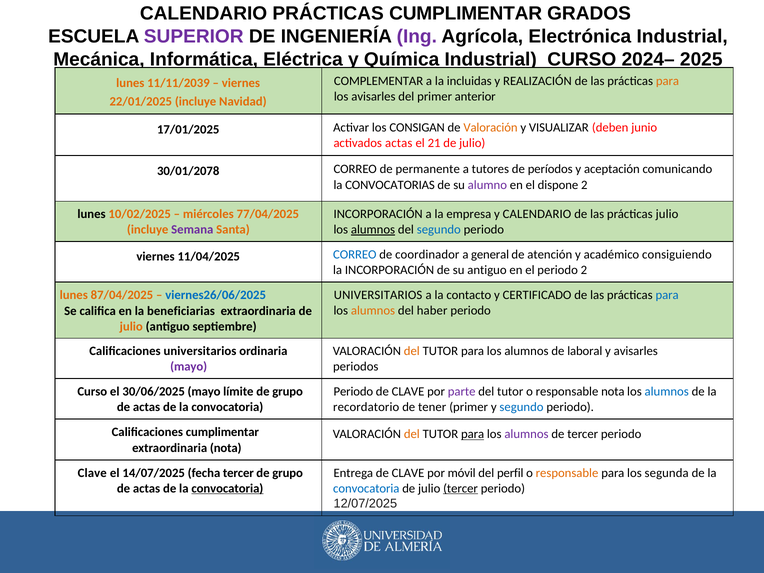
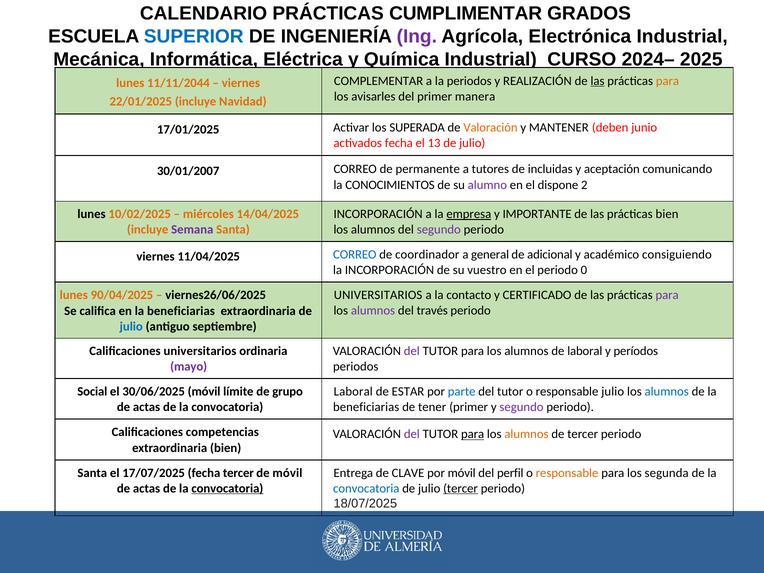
SUPERIOR colour: purple -> blue
la incluidas: incluidas -> periodos
las at (598, 81) underline: none -> present
11/11/2039: 11/11/2039 -> 11/11/2044
anterior: anterior -> manera
CONSIGAN: CONSIGAN -> SUPERADA
VISUALIZAR: VISUALIZAR -> MANTENER
activados actas: actas -> fecha
21: 21 -> 13
30/01/2078: 30/01/2078 -> 30/01/2007
períodos: períodos -> incluidas
CONVOCATORIAS: CONVOCATORIAS -> CONOCIMIENTOS
77/04/2025: 77/04/2025 -> 14/04/2025
empresa underline: none -> present
y CALENDARIO: CALENDARIO -> IMPORTANTE
prácticas julio: julio -> bien
alumnos at (373, 230) underline: present -> none
segundo at (439, 230) colour: blue -> purple
atención: atención -> adicional
su antiguo: antiguo -> vuestro
periodo 2: 2 -> 0
87/04/2025: 87/04/2025 -> 90/04/2025
viernes26/06/2025 colour: blue -> black
para at (667, 295) colour: blue -> purple
alumnos at (373, 310) colour: orange -> purple
haber: haber -> través
julio at (131, 326) colour: orange -> blue
del at (412, 351) colour: orange -> purple
y avisarles: avisarles -> períodos
Curso at (92, 391): Curso -> Social
30/06/2025 mayo: mayo -> móvil
Periodo at (353, 391): Periodo -> Laboral
CLAVE at (408, 391): CLAVE -> ESTAR
parte colour: purple -> blue
responsable nota: nota -> julio
recordatorio at (366, 407): recordatorio -> beneficiarias
segundo at (521, 407) colour: blue -> purple
Calificaciones cumplimentar: cumplimentar -> competencias
del at (412, 434) colour: orange -> purple
alumnos at (526, 434) colour: purple -> orange
extraordinaria nota: nota -> bien
Clave at (92, 473): Clave -> Santa
14/07/2025: 14/07/2025 -> 17/07/2025
grupo at (288, 473): grupo -> móvil
12/07/2025: 12/07/2025 -> 18/07/2025
